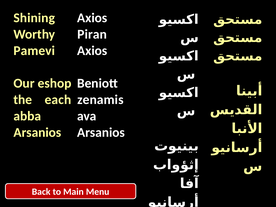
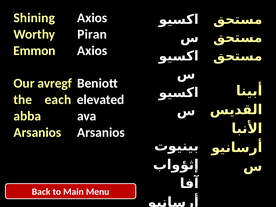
Pamevi: Pamevi -> Emmon
eshop: eshop -> avregf
zenamis: zenamis -> elevated
